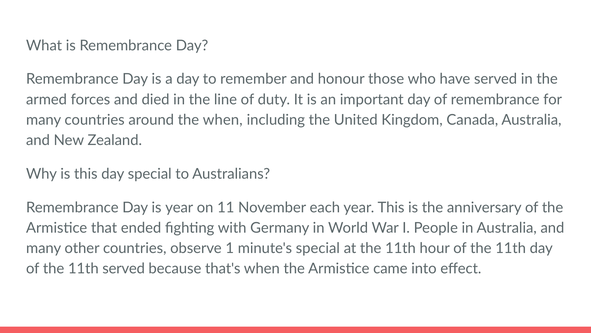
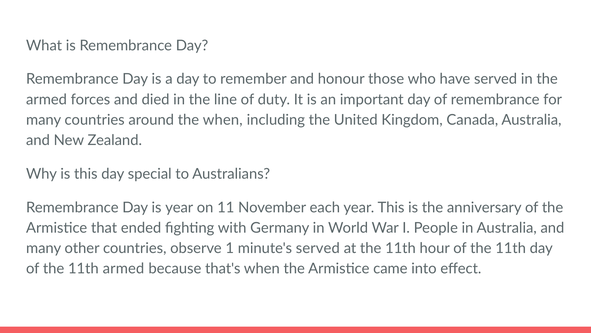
minute's special: special -> served
11th served: served -> armed
